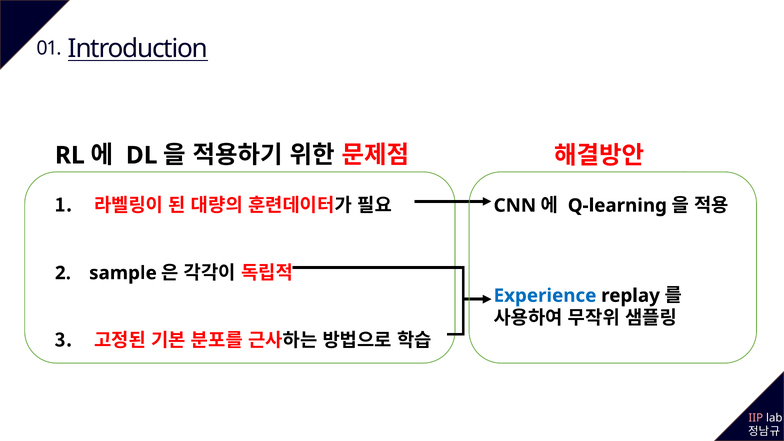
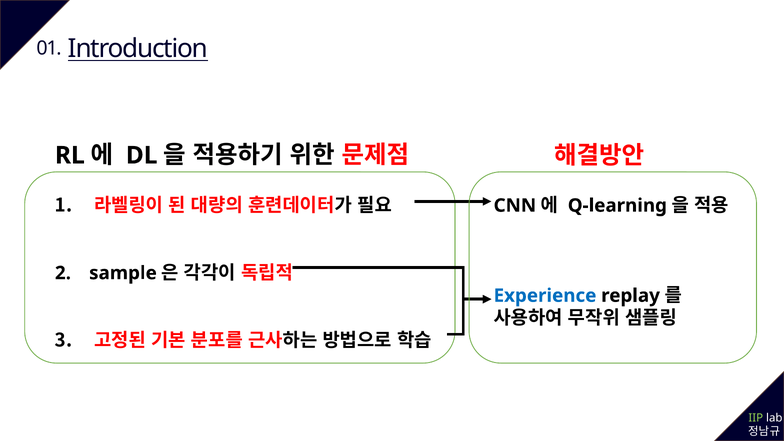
IIP colour: pink -> light green
